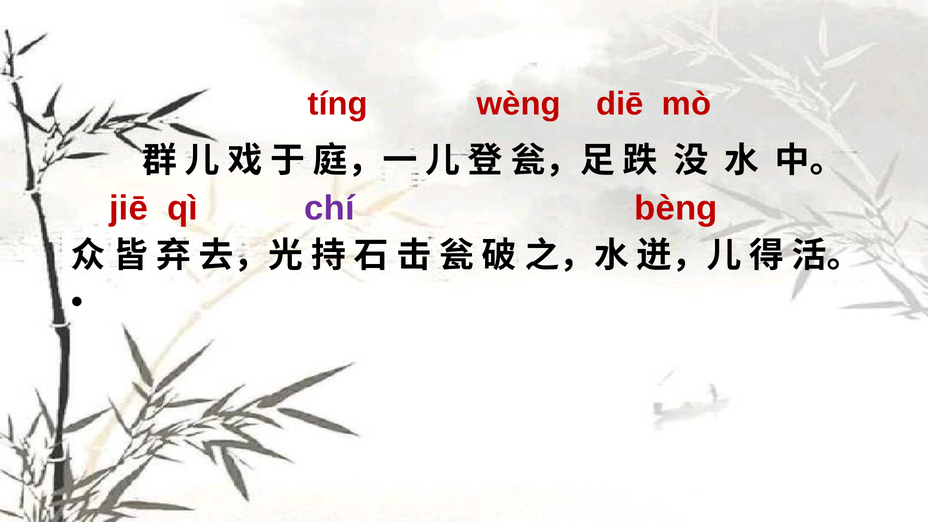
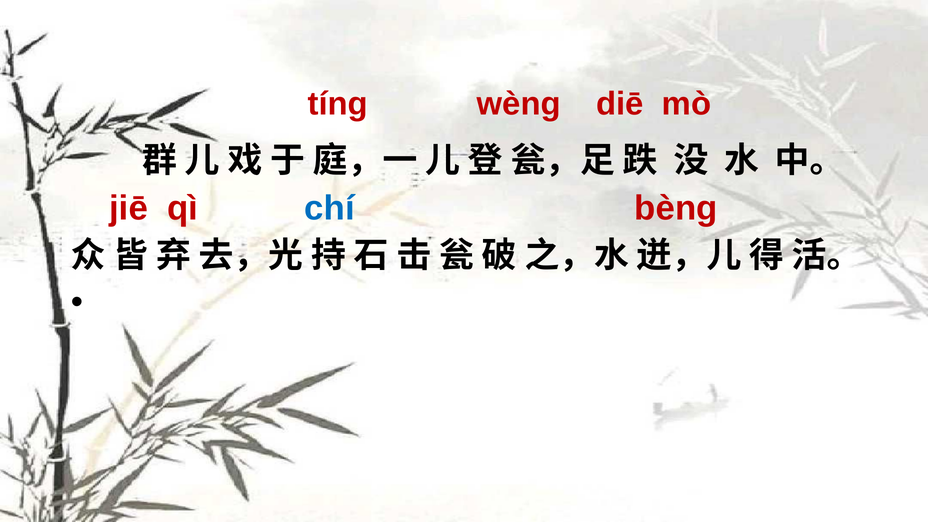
chí colour: purple -> blue
